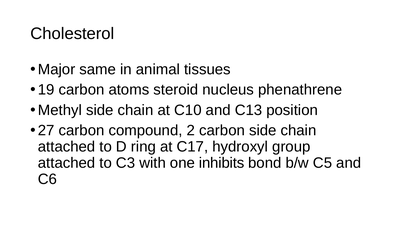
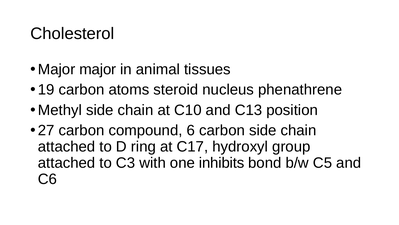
Major same: same -> major
2: 2 -> 6
